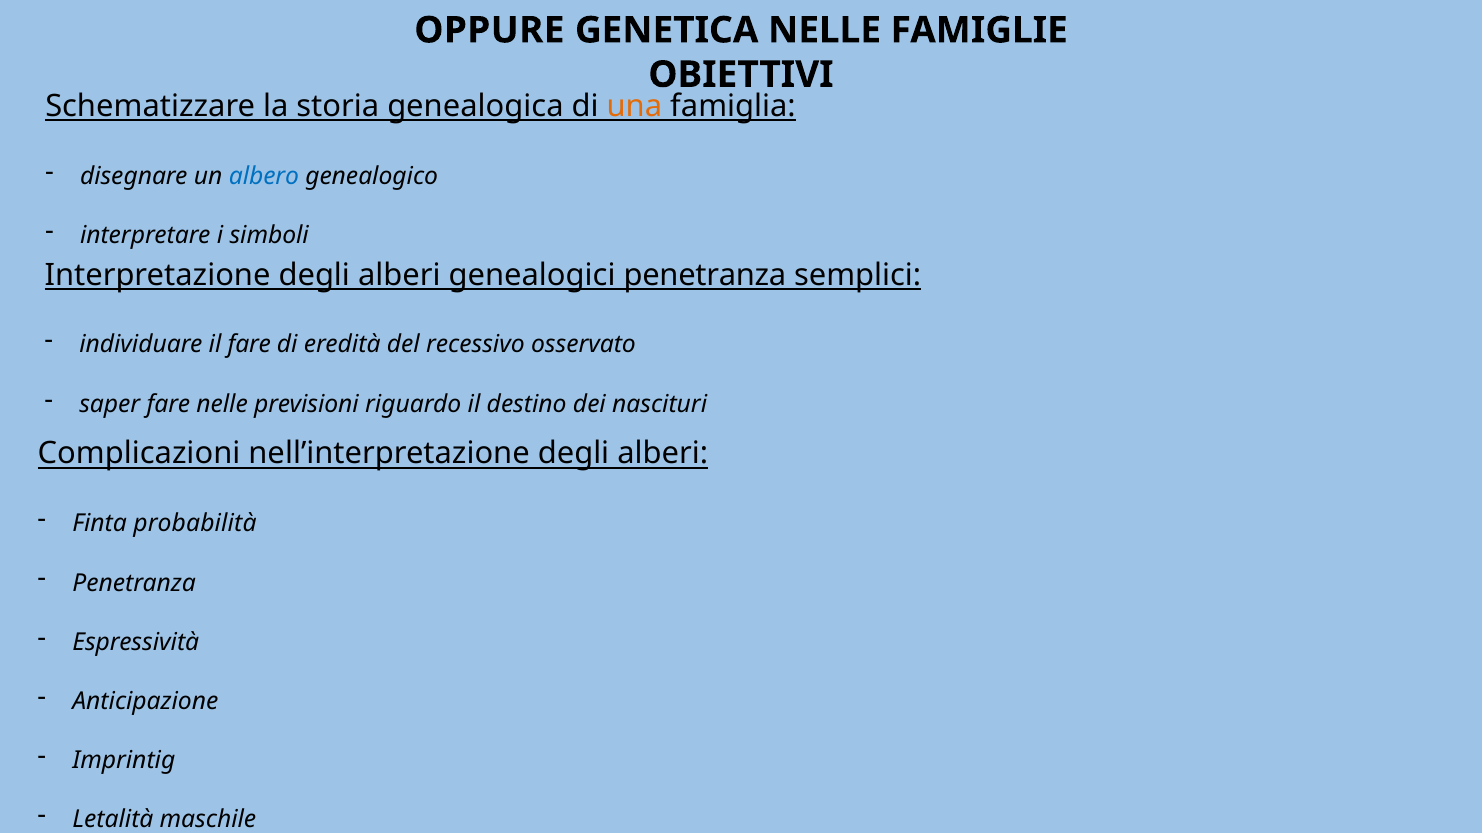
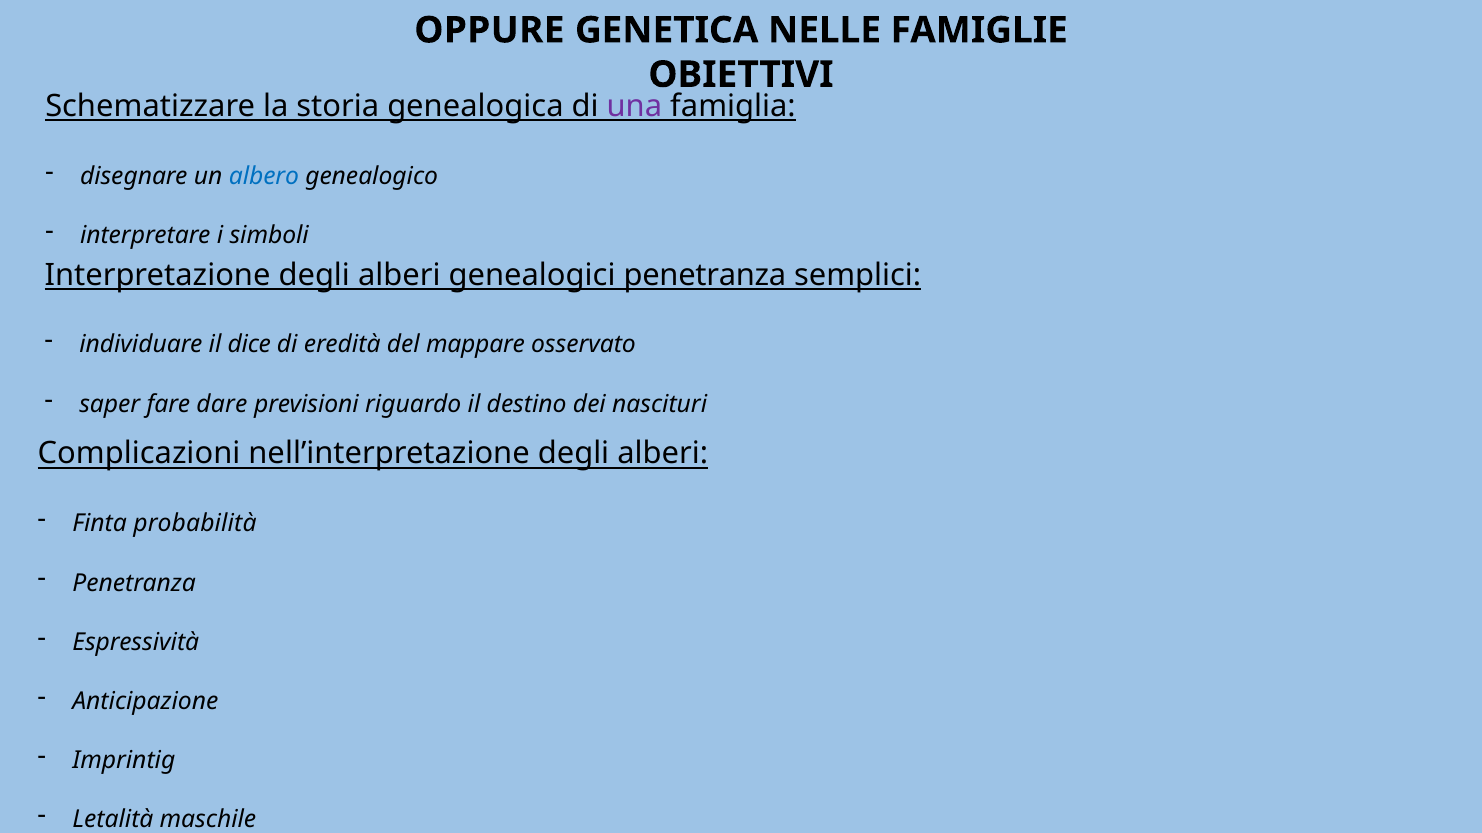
una colour: orange -> purple
il fare: fare -> dice
recessivo: recessivo -> mappare
fare nelle: nelle -> dare
